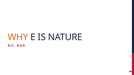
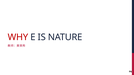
WHY colour: orange -> red
